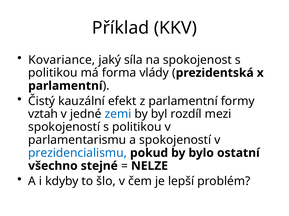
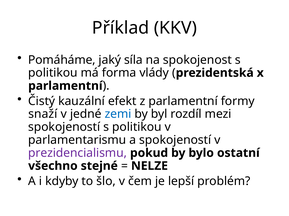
Kovariance: Kovariance -> Pomáháme
vztah: vztah -> snaží
prezidencialismu colour: blue -> purple
